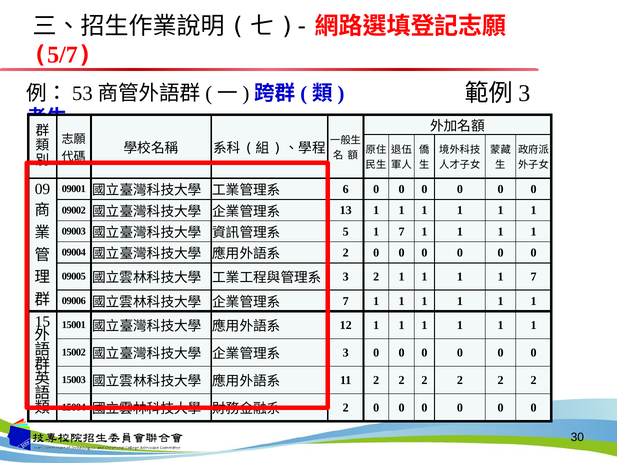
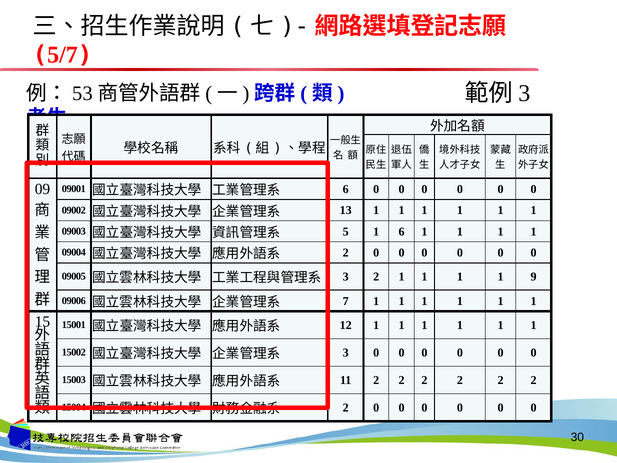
5 1 7: 7 -> 6
1 1 7: 7 -> 9
